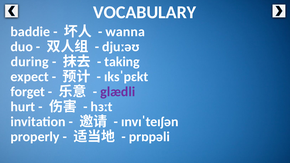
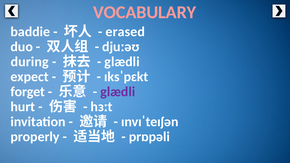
VOCABULARY colour: white -> pink
wanna: wanna -> erased
taking at (122, 62): taking -> glædli
